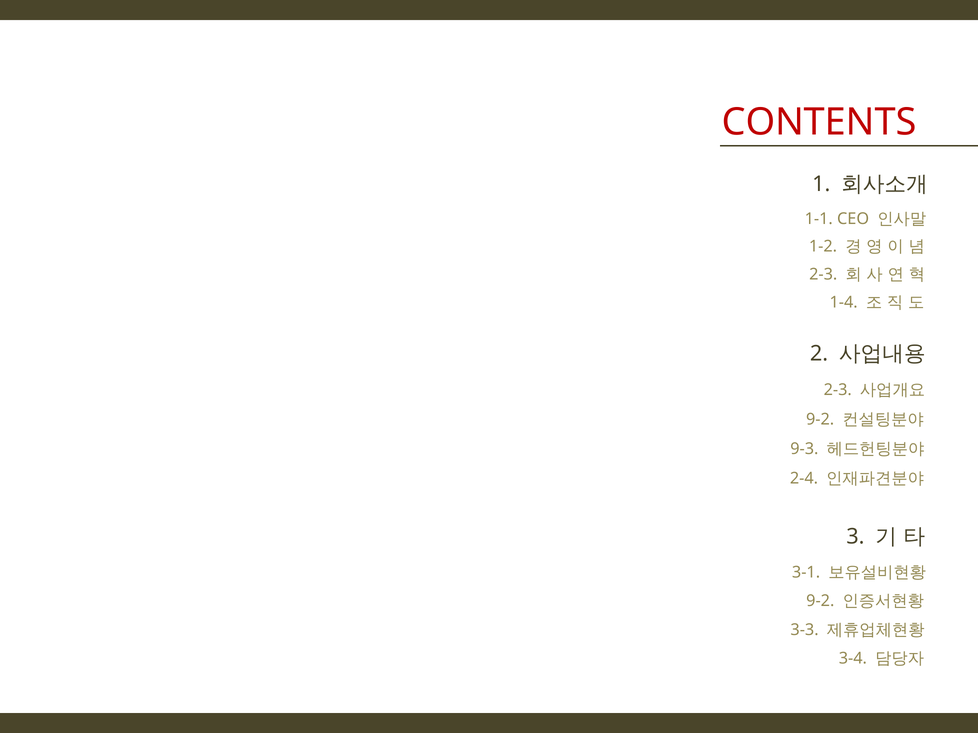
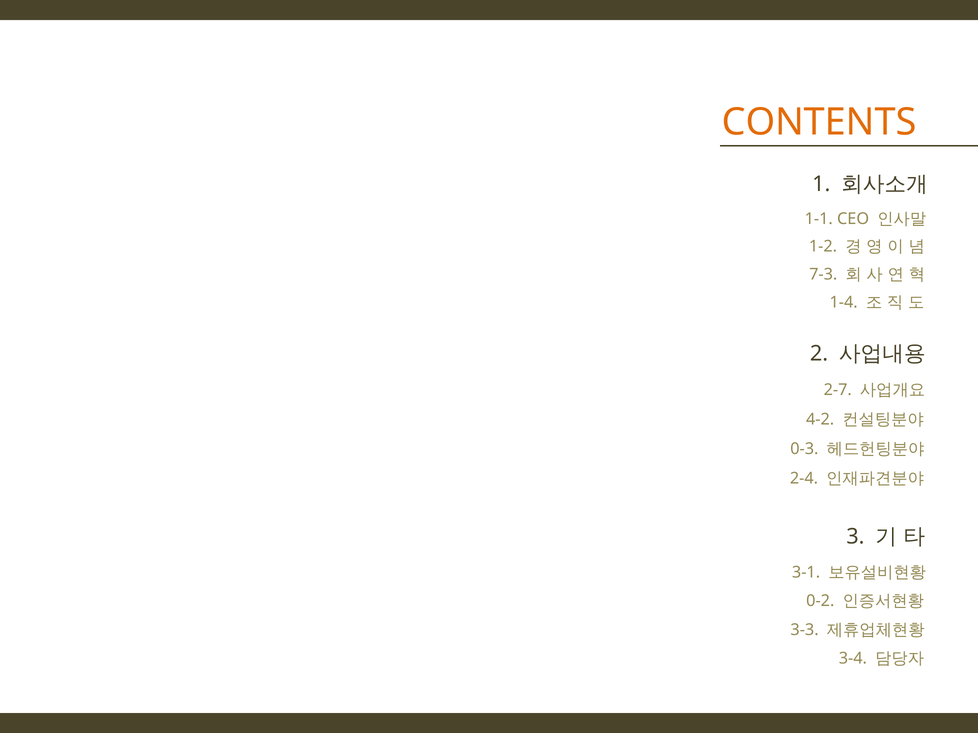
CONTENTS colour: red -> orange
2-3 at (823, 275): 2-3 -> 7-3
2-3 at (838, 390): 2-3 -> 2-7
9-2 at (820, 420): 9-2 -> 4-2
9-3: 9-3 -> 0-3
9-2 at (820, 601): 9-2 -> 0-2
